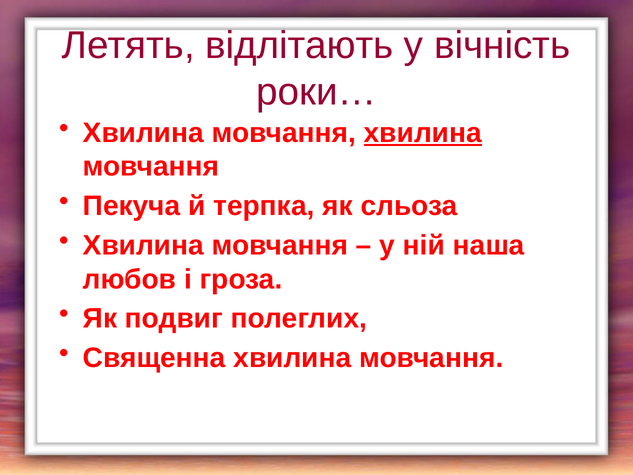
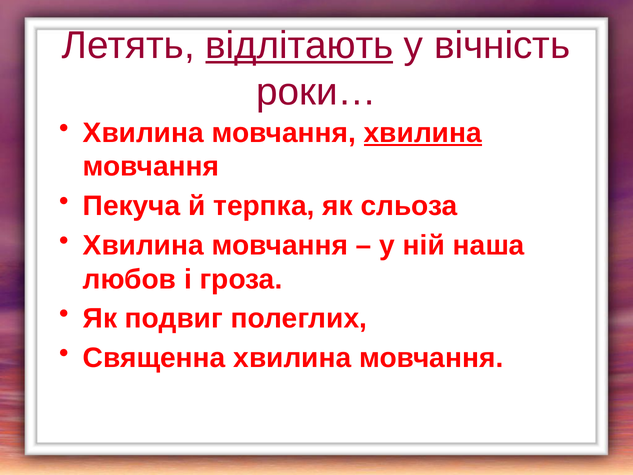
відлітають underline: none -> present
